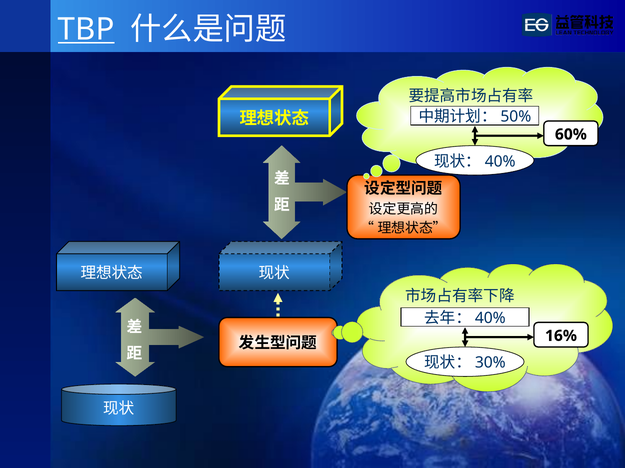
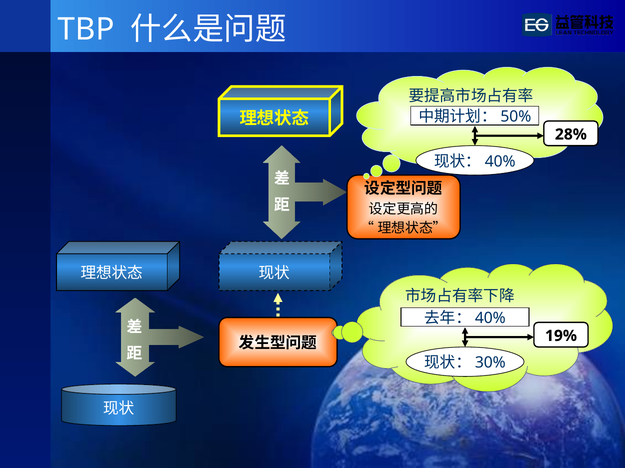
TBP underline: present -> none
60%: 60% -> 28%
16%: 16% -> 19%
